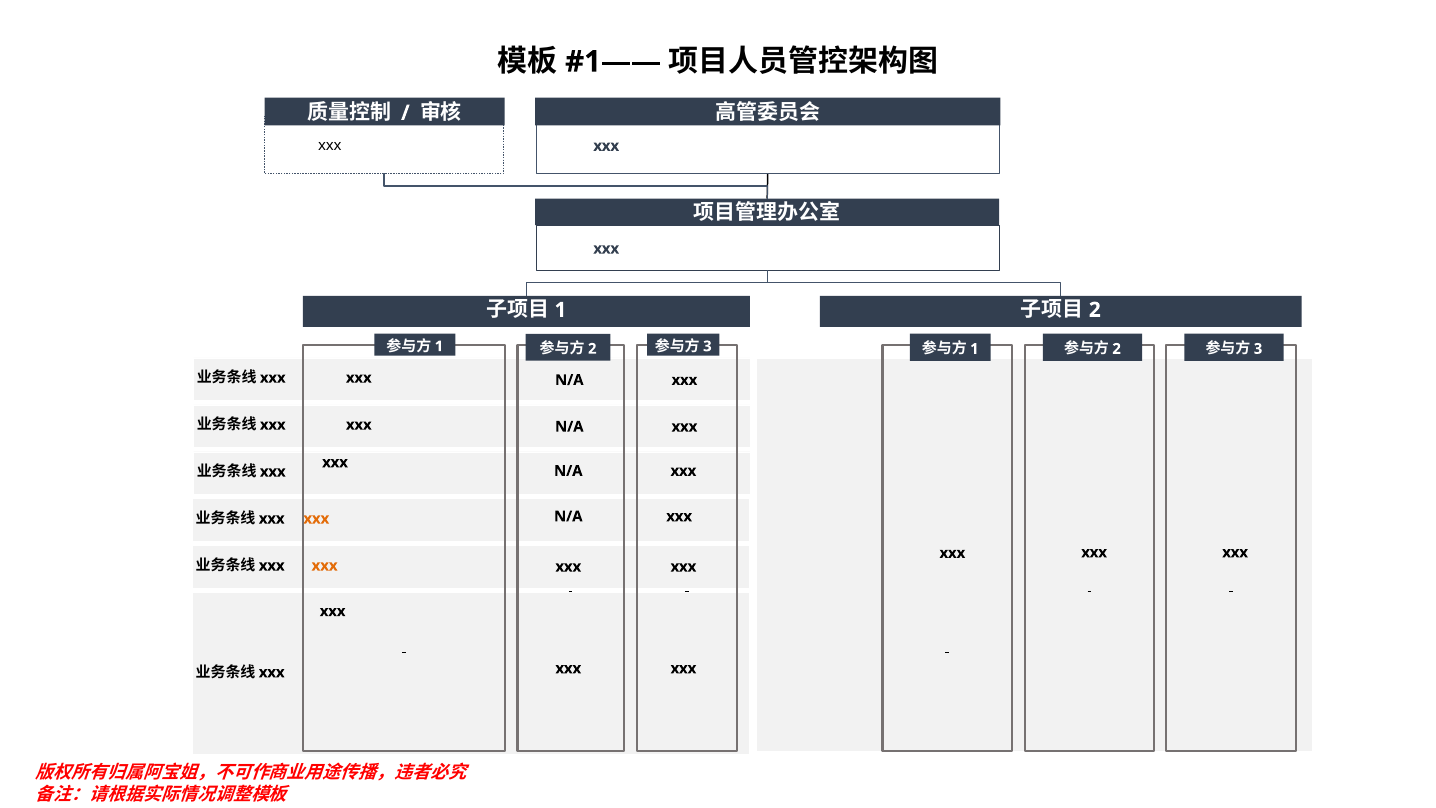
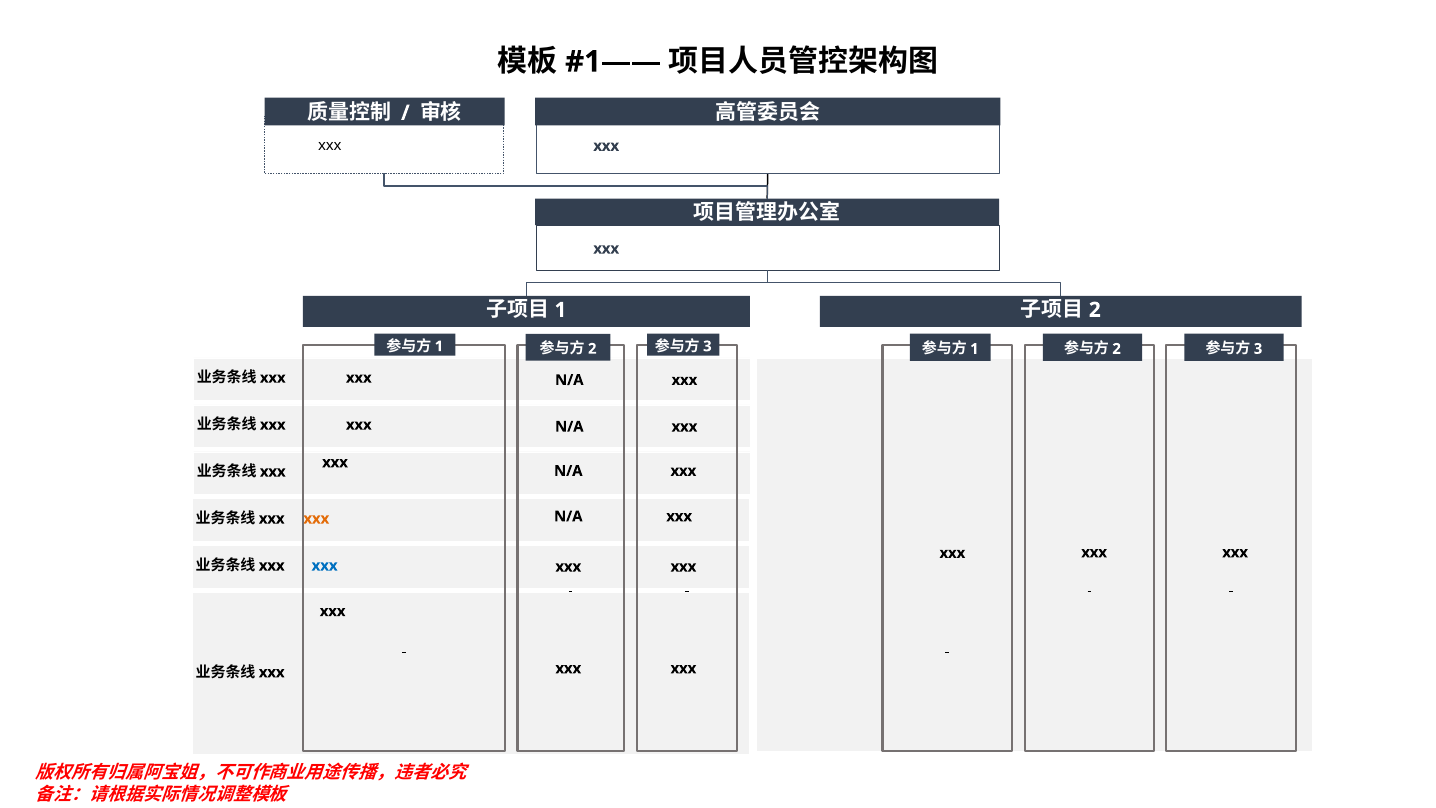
xxx at (325, 565) colour: orange -> blue
